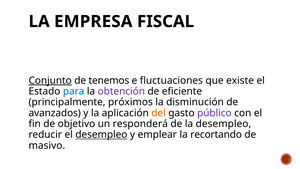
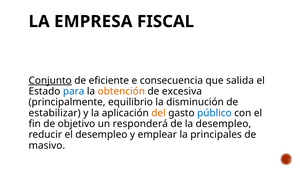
tenemos: tenemos -> eficiente
fluctuaciones: fluctuaciones -> consecuencia
existe: existe -> salida
obtención colour: purple -> orange
eficiente: eficiente -> excesiva
próximos: próximos -> equilibrio
avanzados: avanzados -> estabilizar
público colour: purple -> blue
desempleo at (101, 134) underline: present -> none
recortando: recortando -> principales
